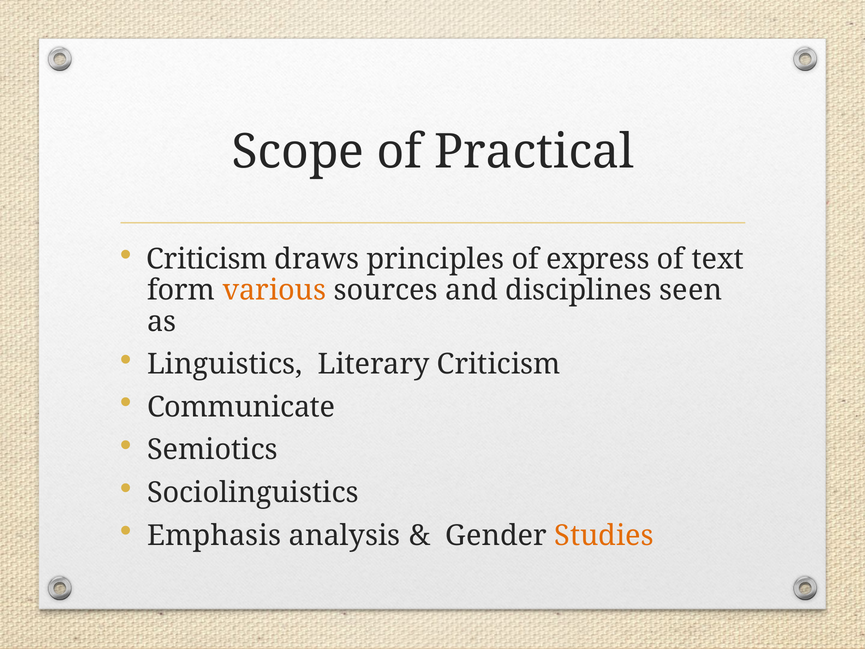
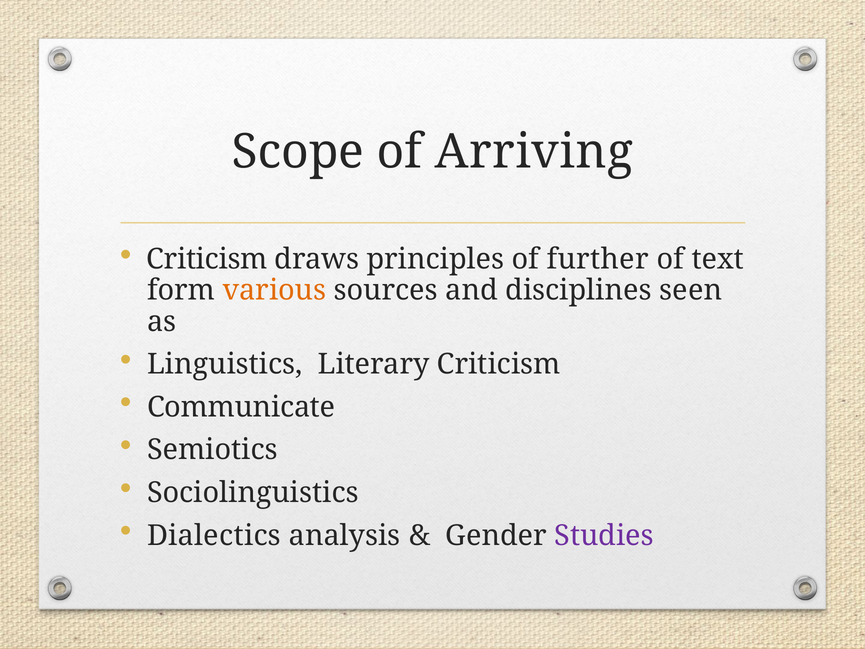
Practical: Practical -> Arriving
express: express -> further
Emphasis: Emphasis -> Dialectics
Studies colour: orange -> purple
